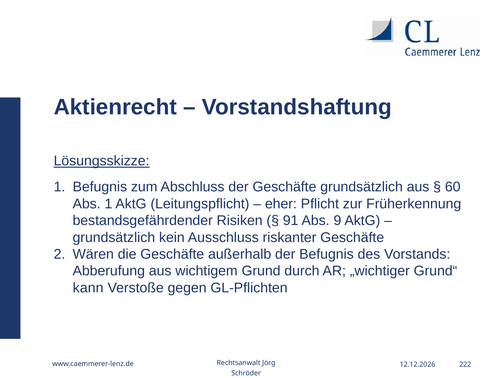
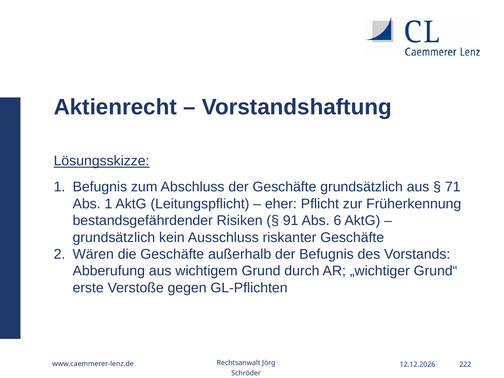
60: 60 -> 71
9: 9 -> 6
kann: kann -> erste
